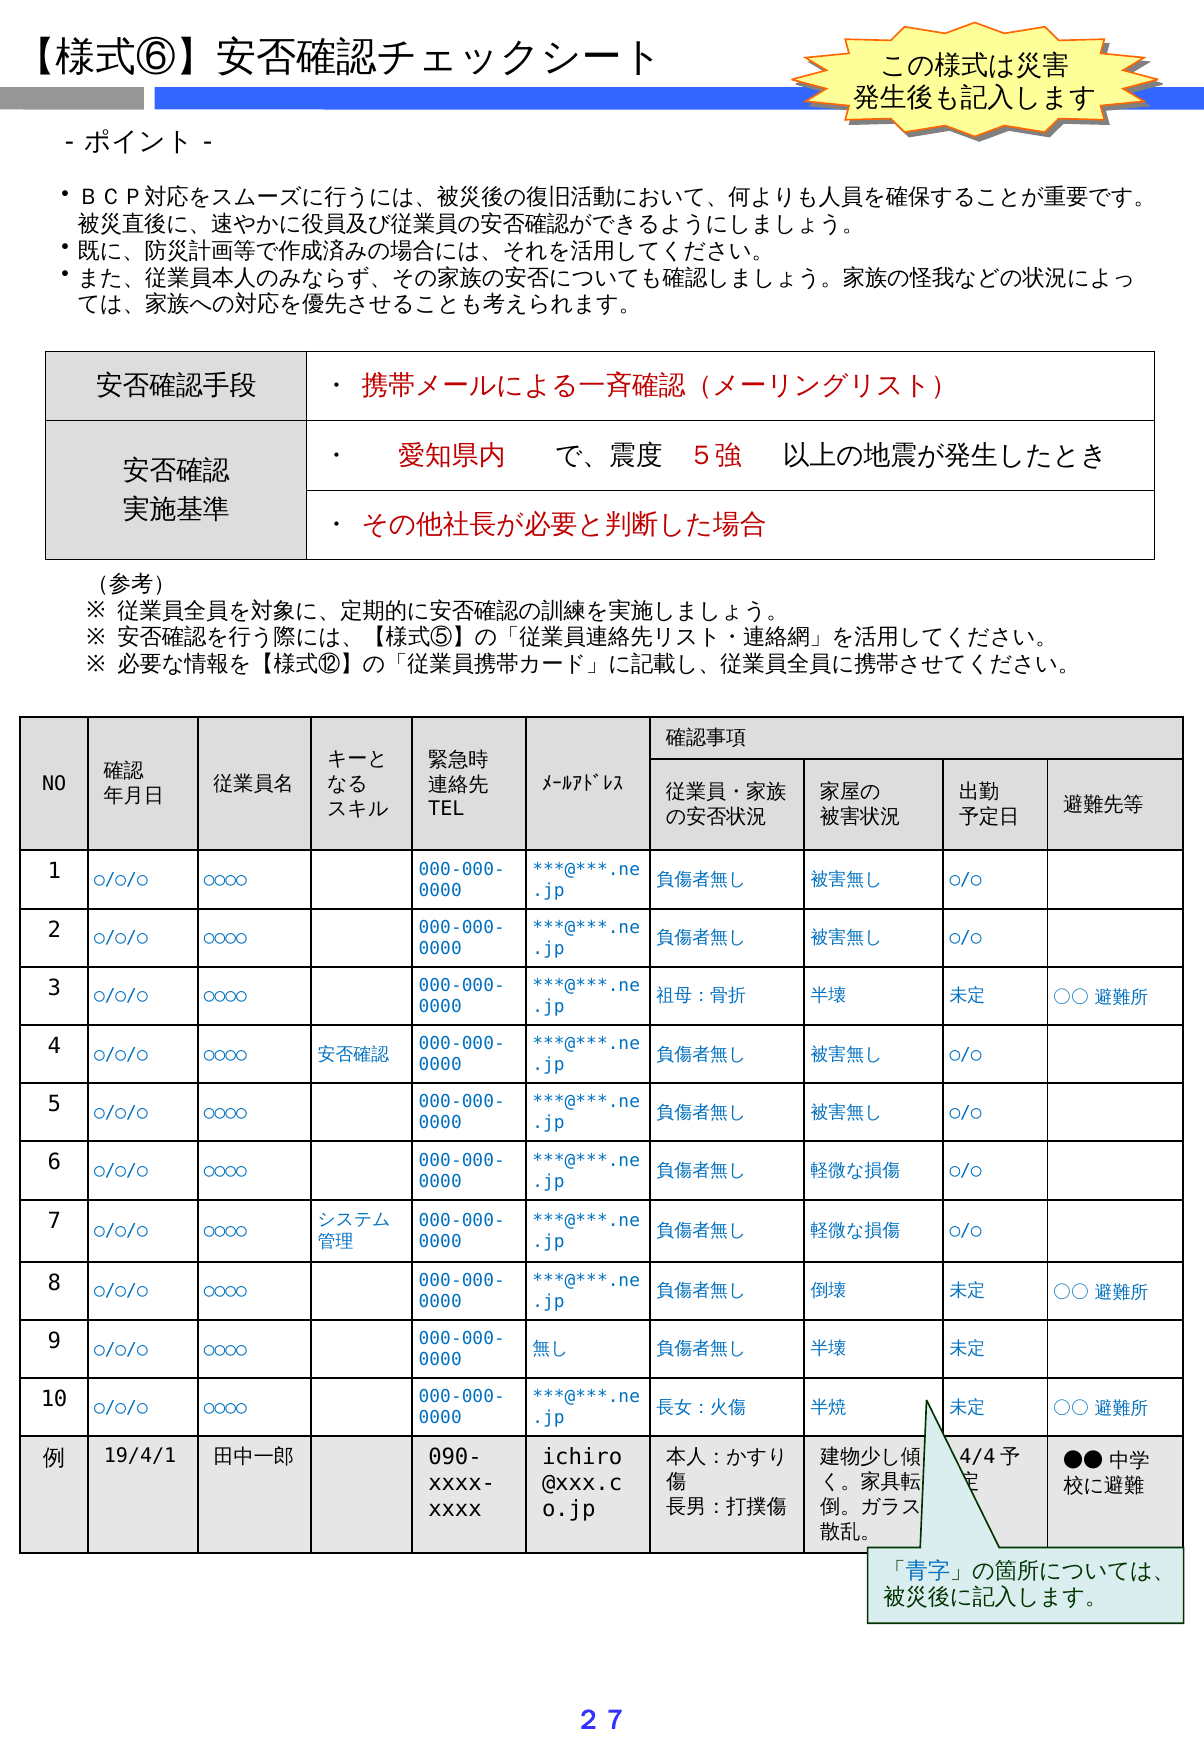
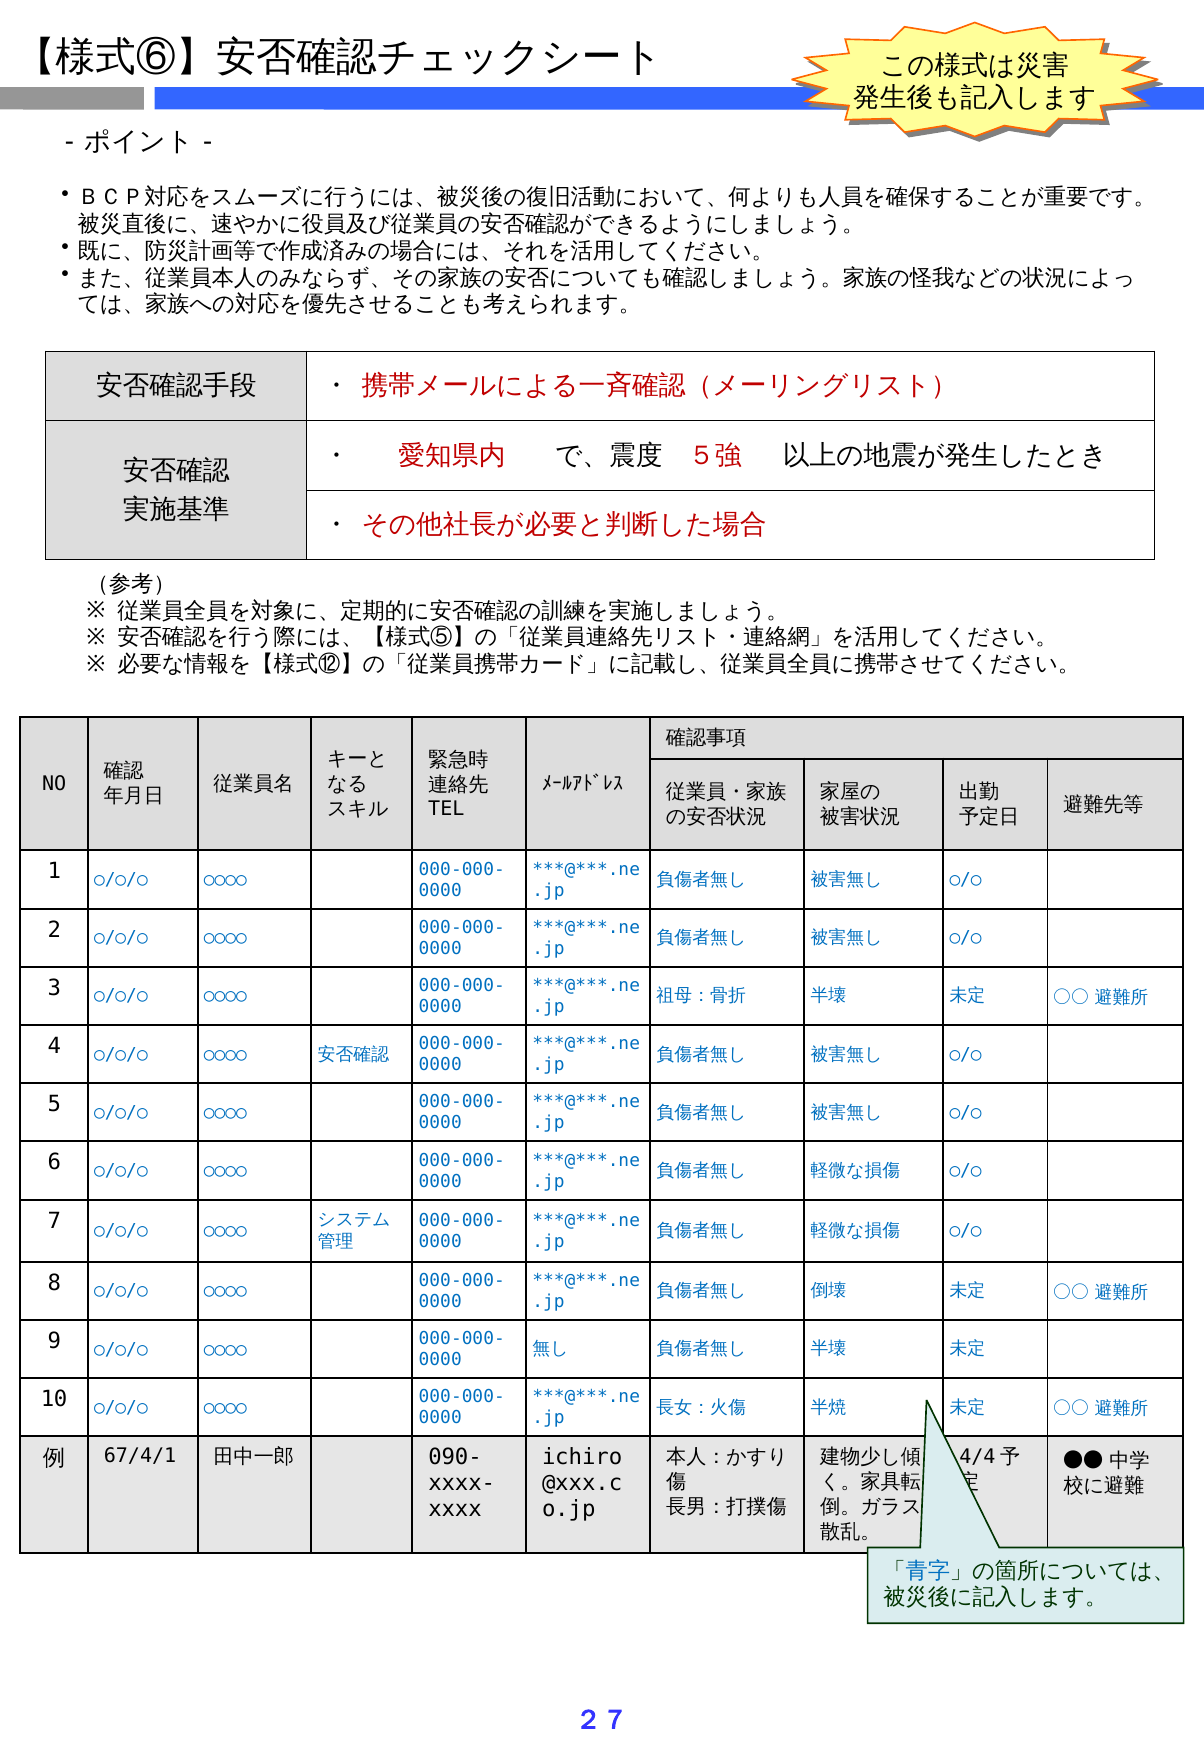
19/4/1: 19/4/1 -> 67/4/1
